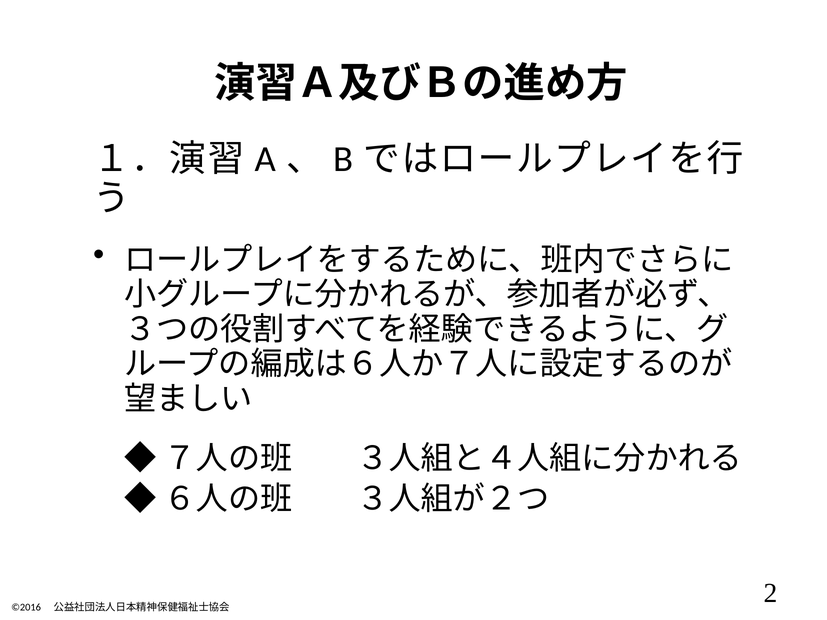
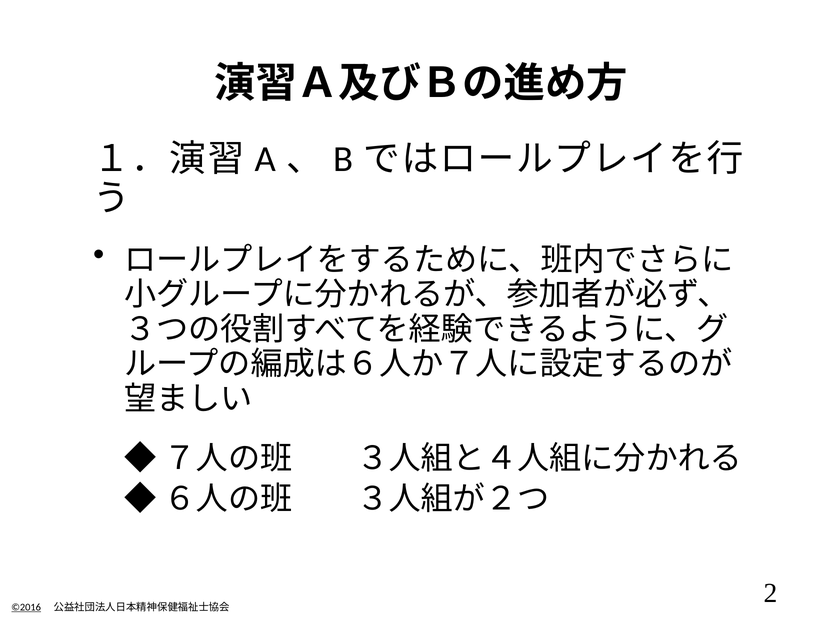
©2016 underline: none -> present
